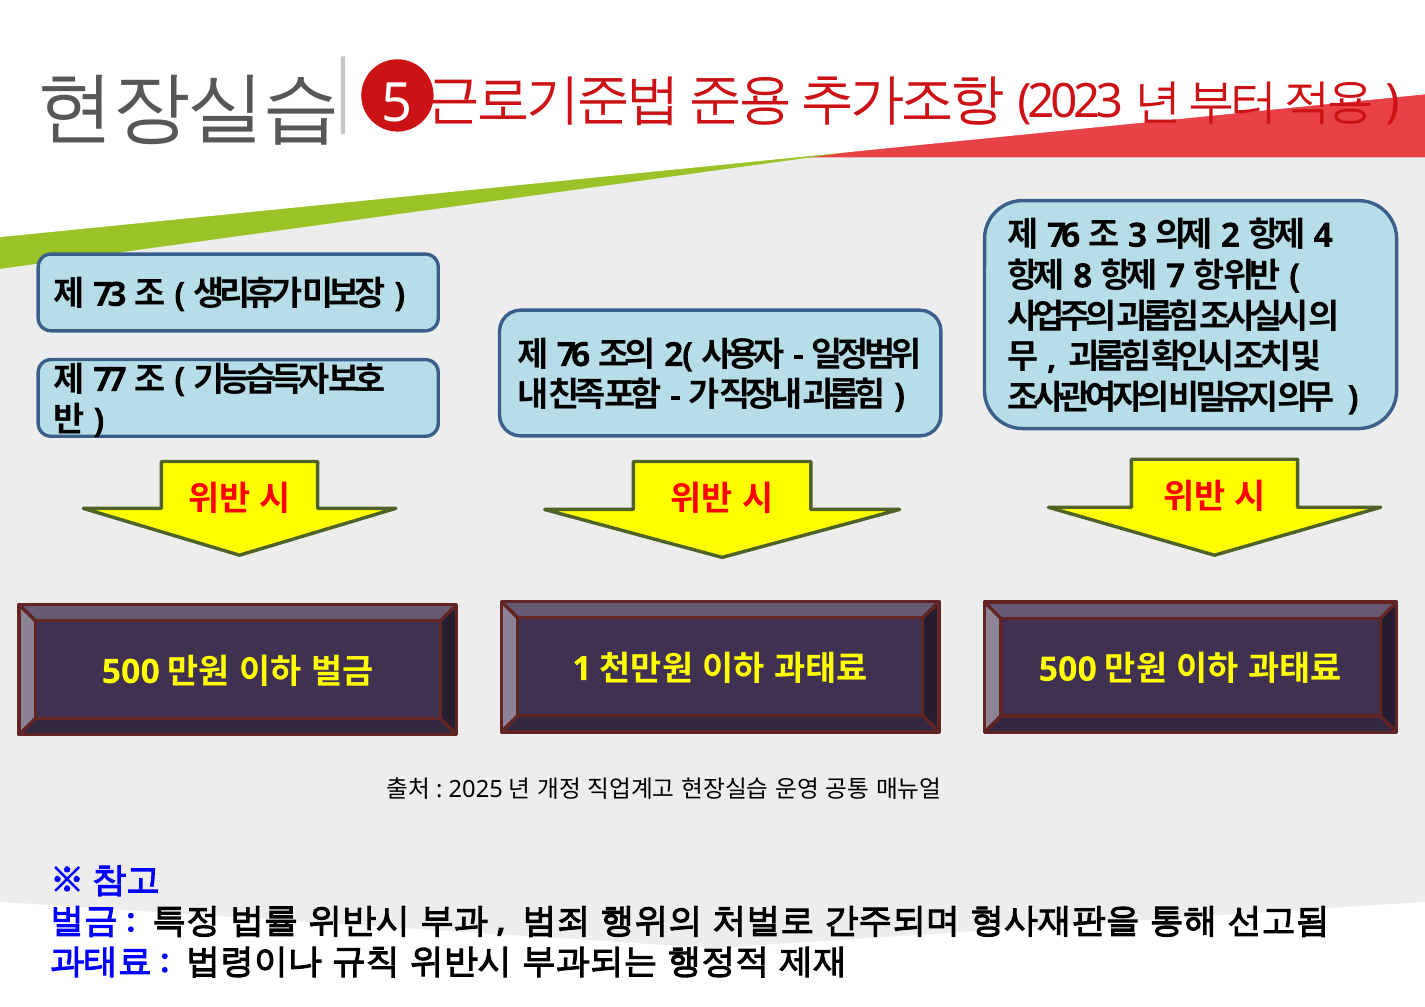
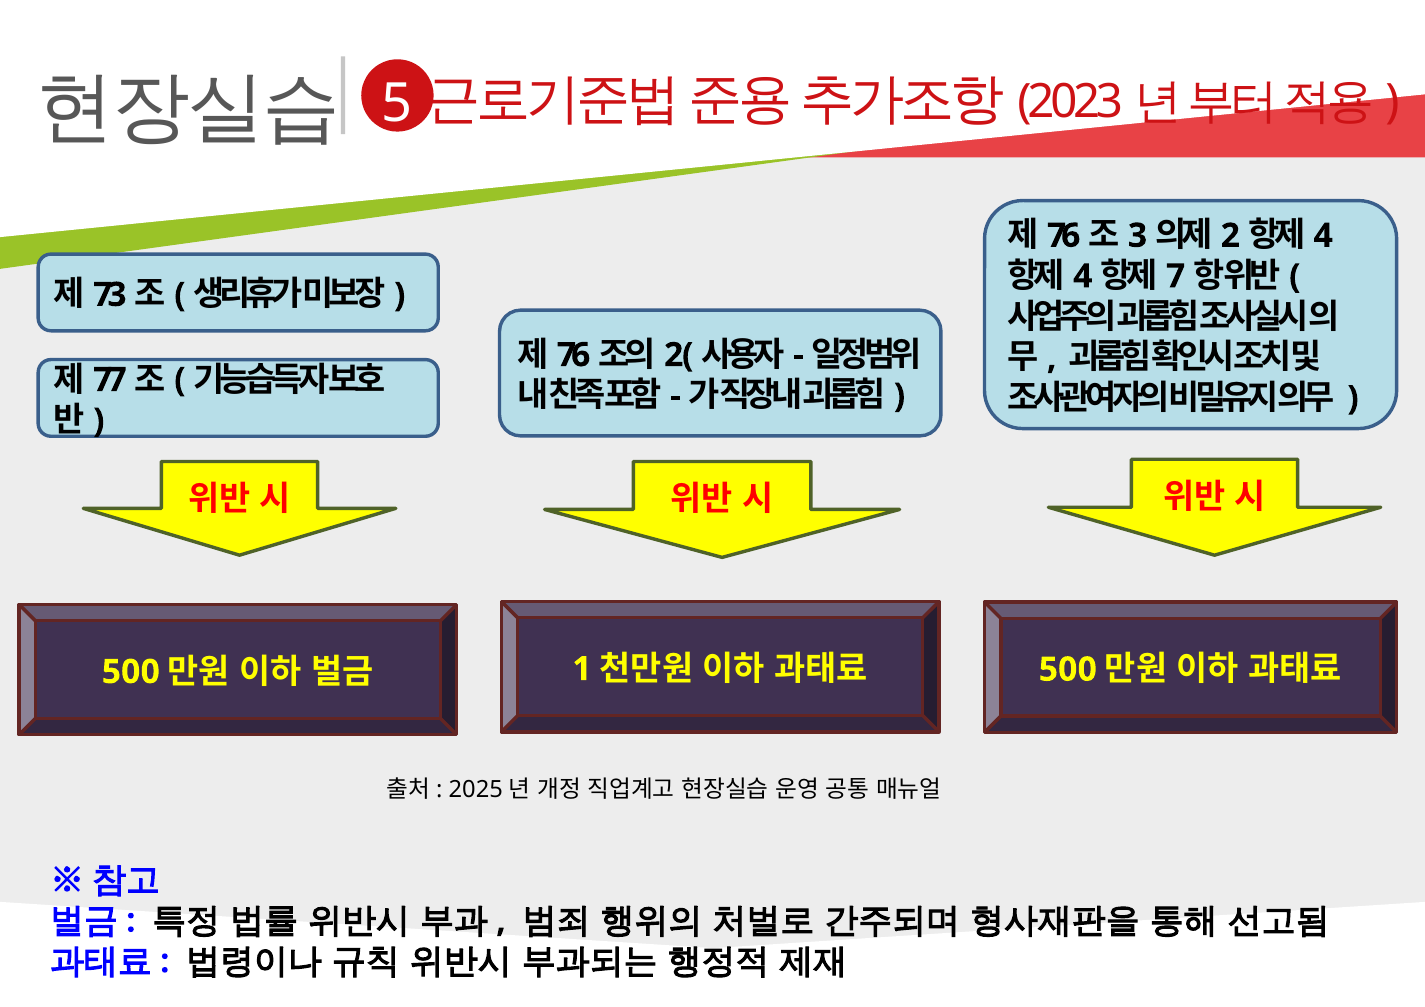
8 at (1083, 276): 8 -> 4
